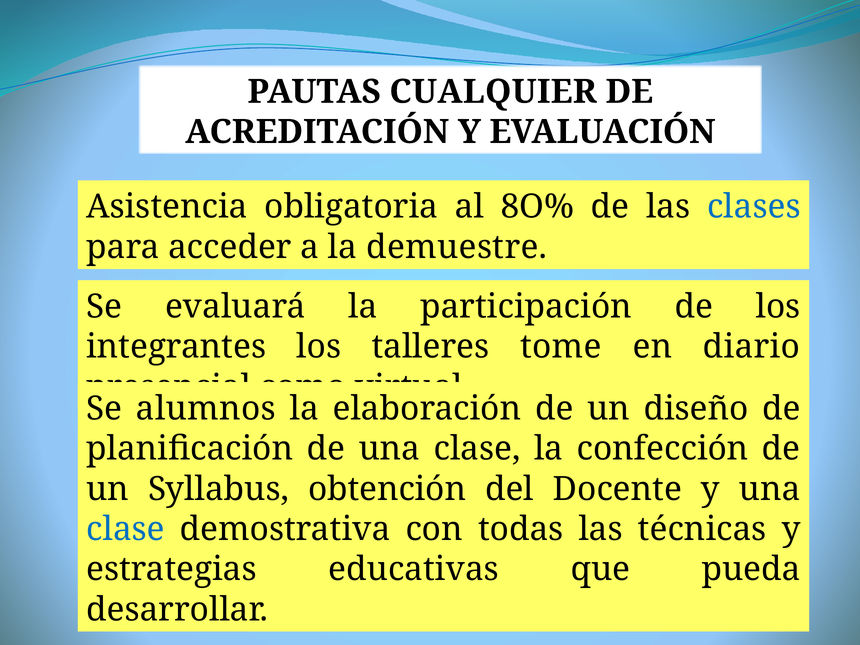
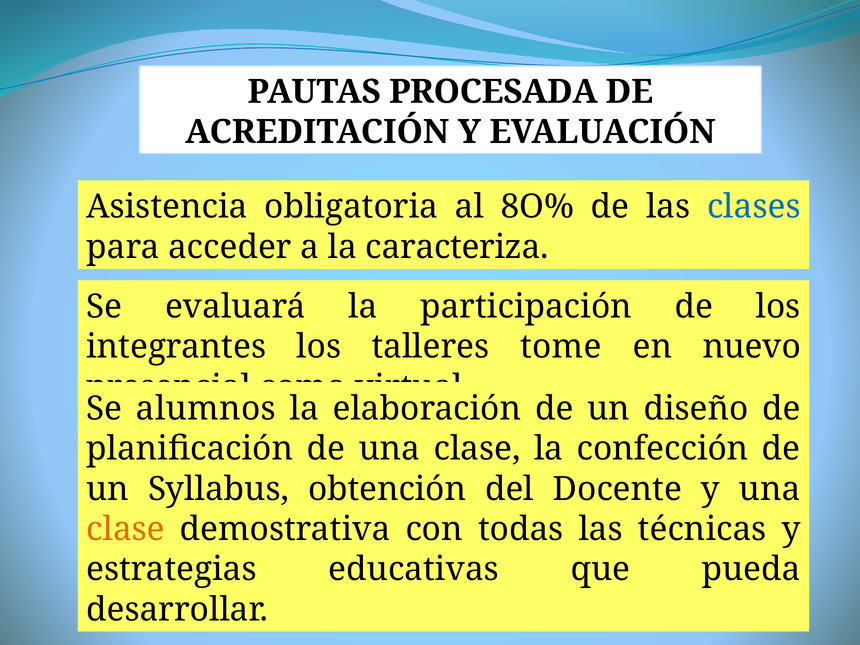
CUALQUIER: CUALQUIER -> PROCESADA
demuestre: demuestre -> caracteriza
diario: diario -> nuevo
clase at (126, 529) colour: blue -> orange
